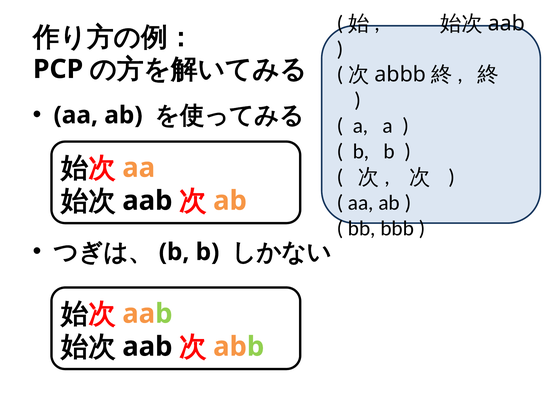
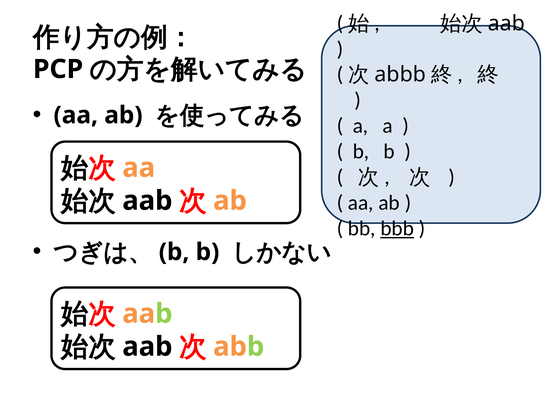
bbb underline: none -> present
